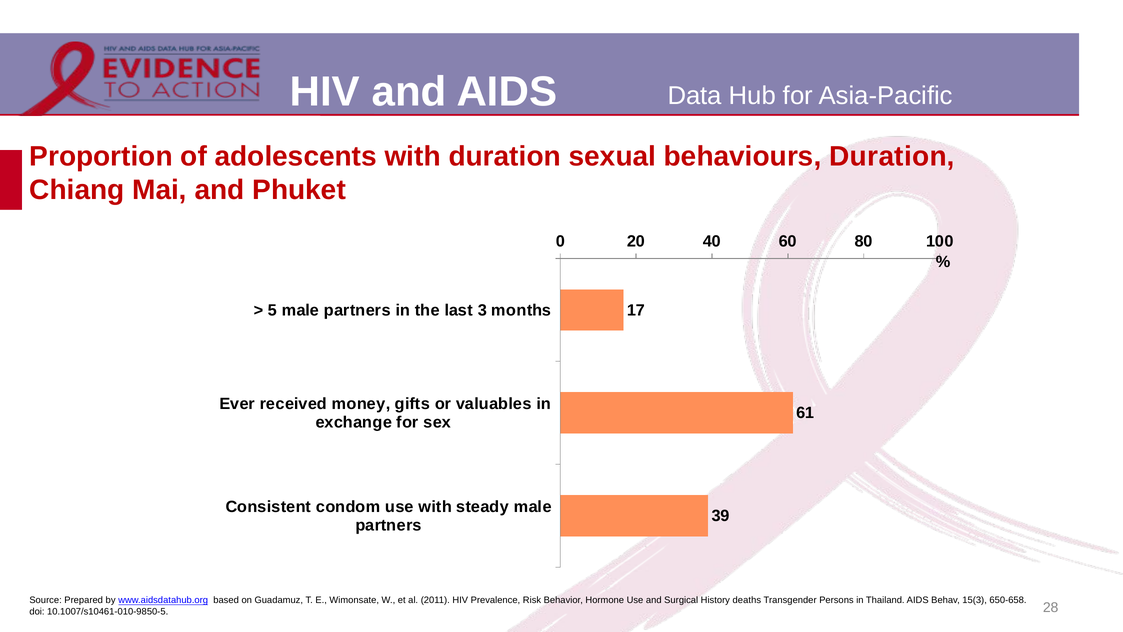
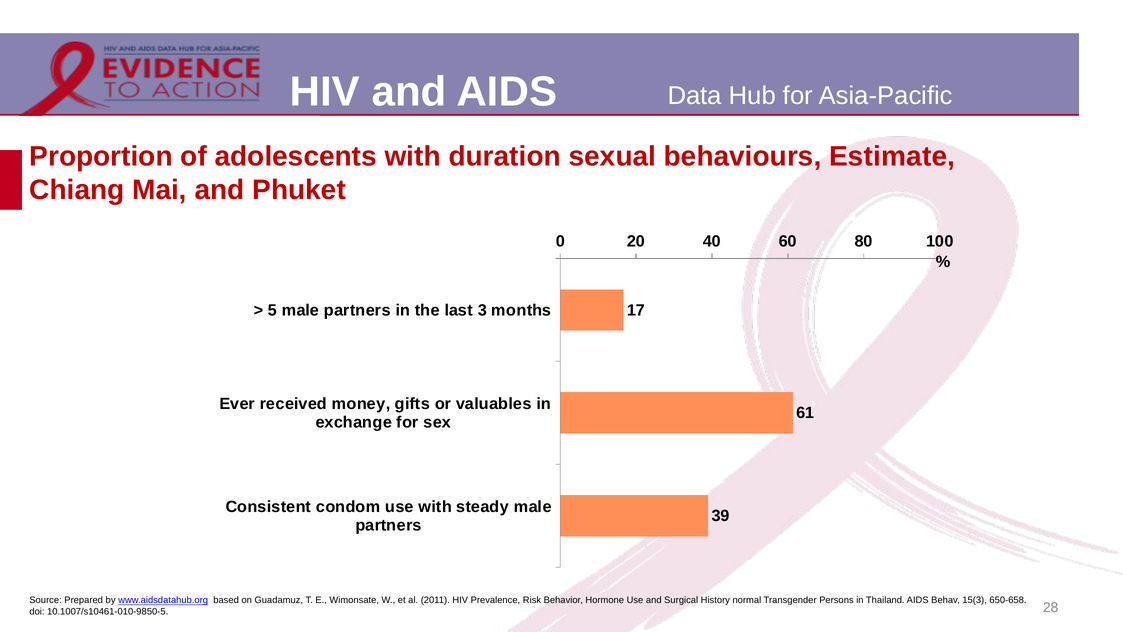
behaviours Duration: Duration -> Estimate
deaths: deaths -> normal
